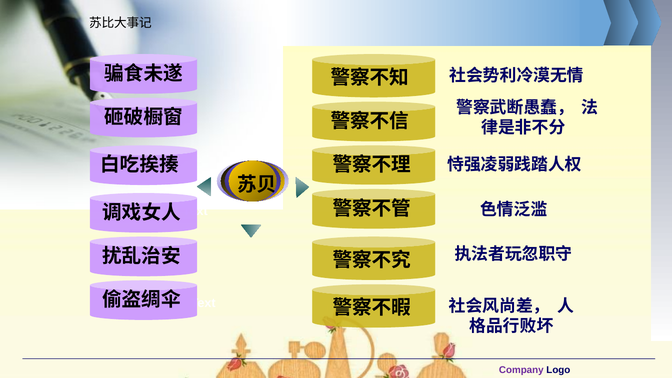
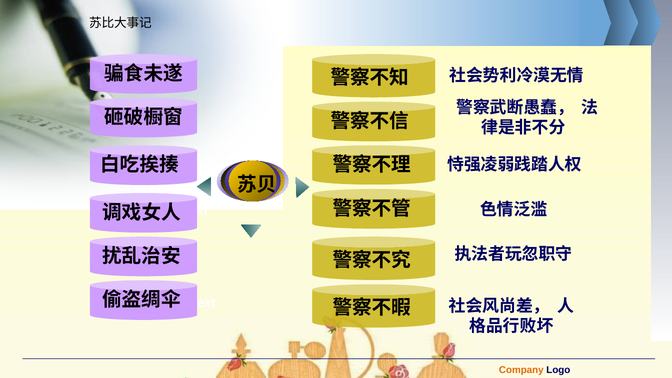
Company colour: purple -> orange
